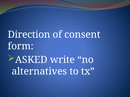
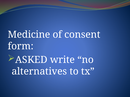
Direction: Direction -> Medicine
